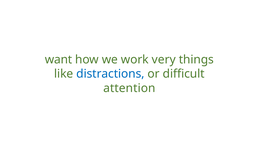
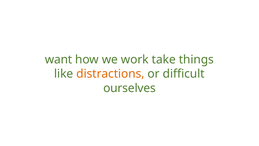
very: very -> take
distractions colour: blue -> orange
attention: attention -> ourselves
